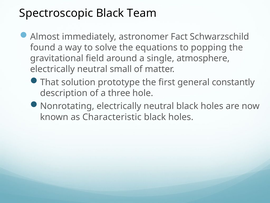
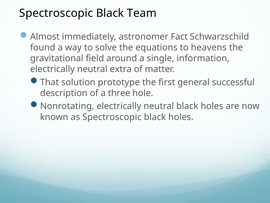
popping: popping -> heavens
atmosphere: atmosphere -> information
small: small -> extra
constantly: constantly -> successful
as Characteristic: Characteristic -> Spectroscopic
